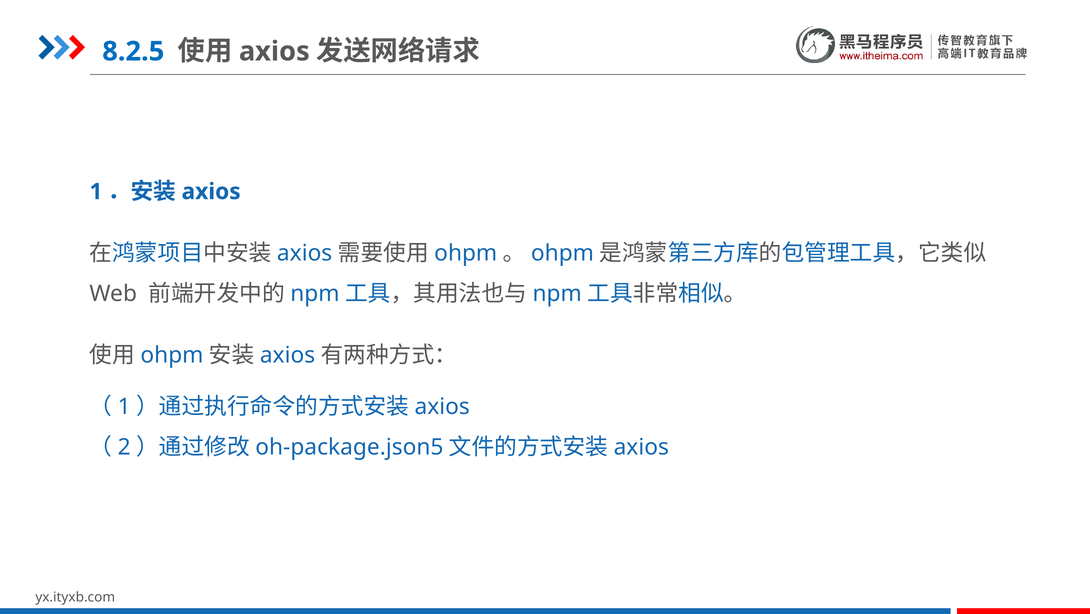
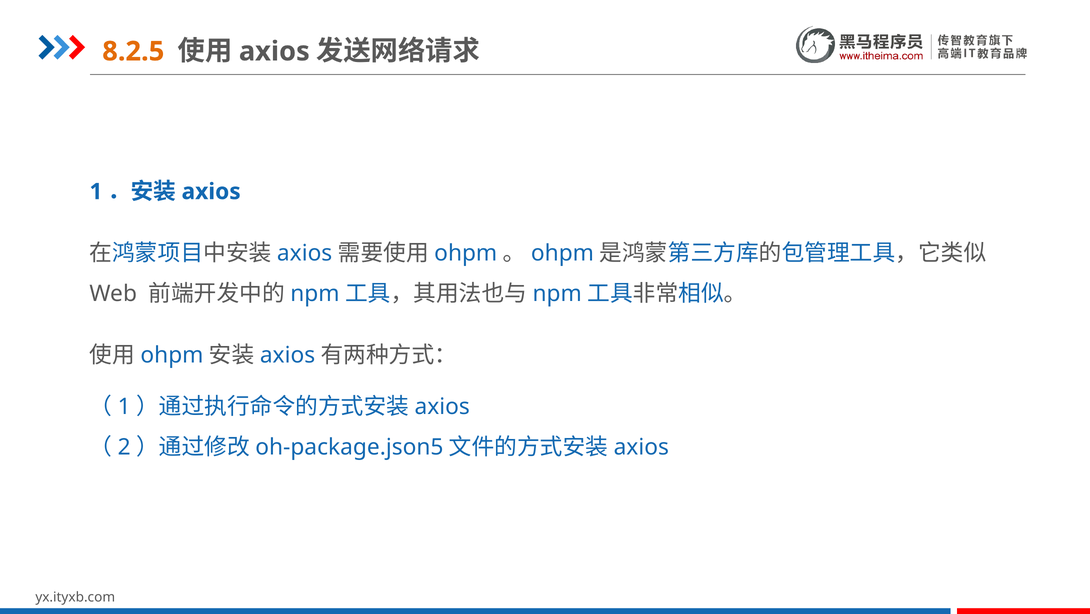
8.2.5 colour: blue -> orange
